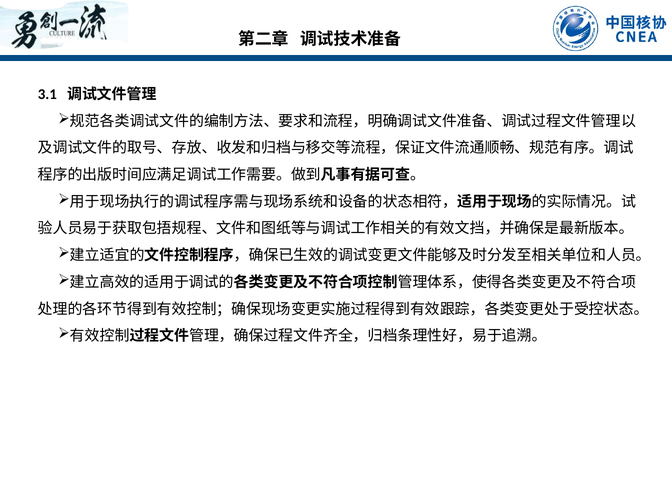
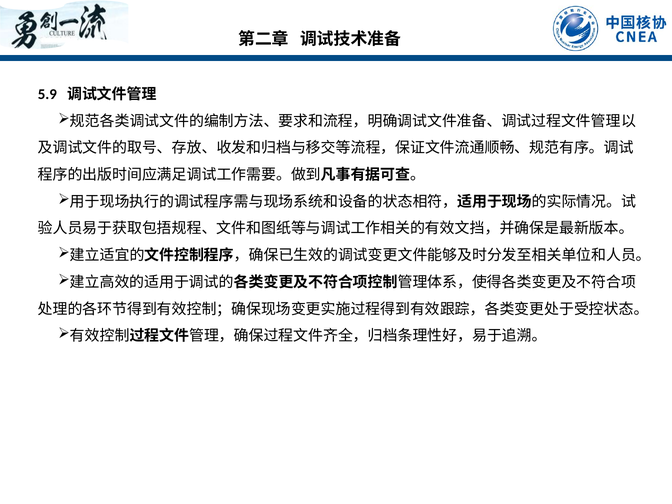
3.1: 3.1 -> 5.9
